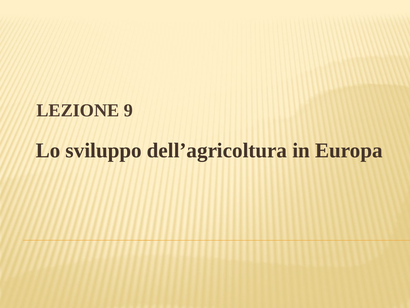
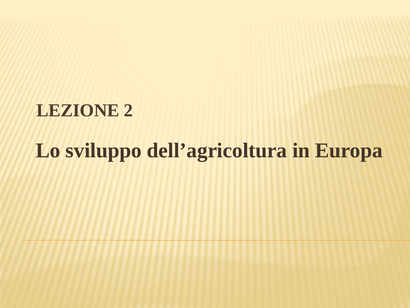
9: 9 -> 2
